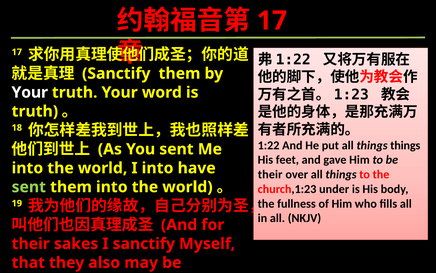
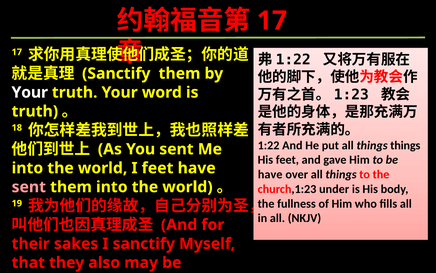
I into: into -> feet
their at (270, 174): their -> have
sent at (29, 187) colour: light green -> pink
